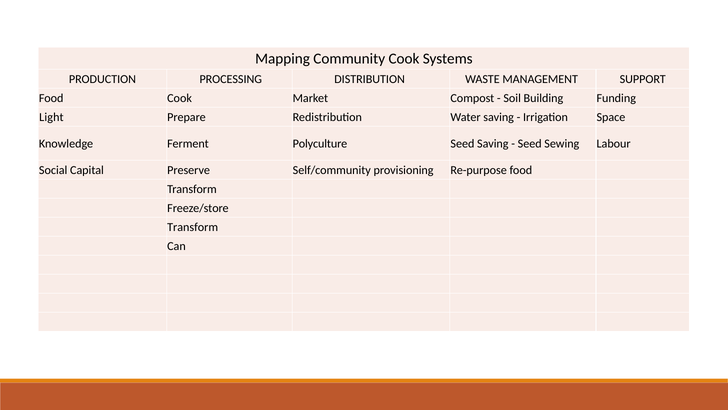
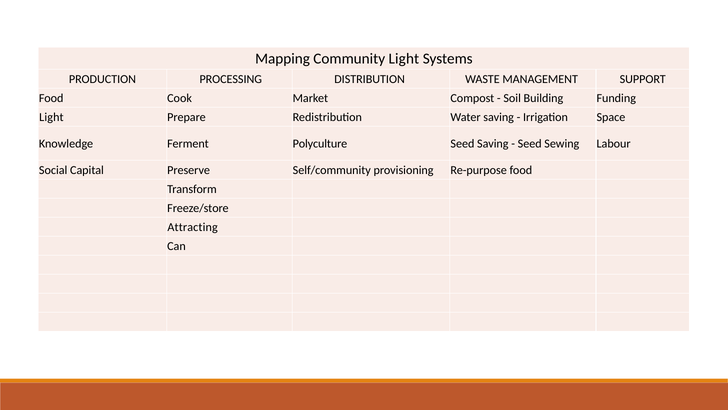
Community Cook: Cook -> Light
Transform at (193, 227): Transform -> Attracting
